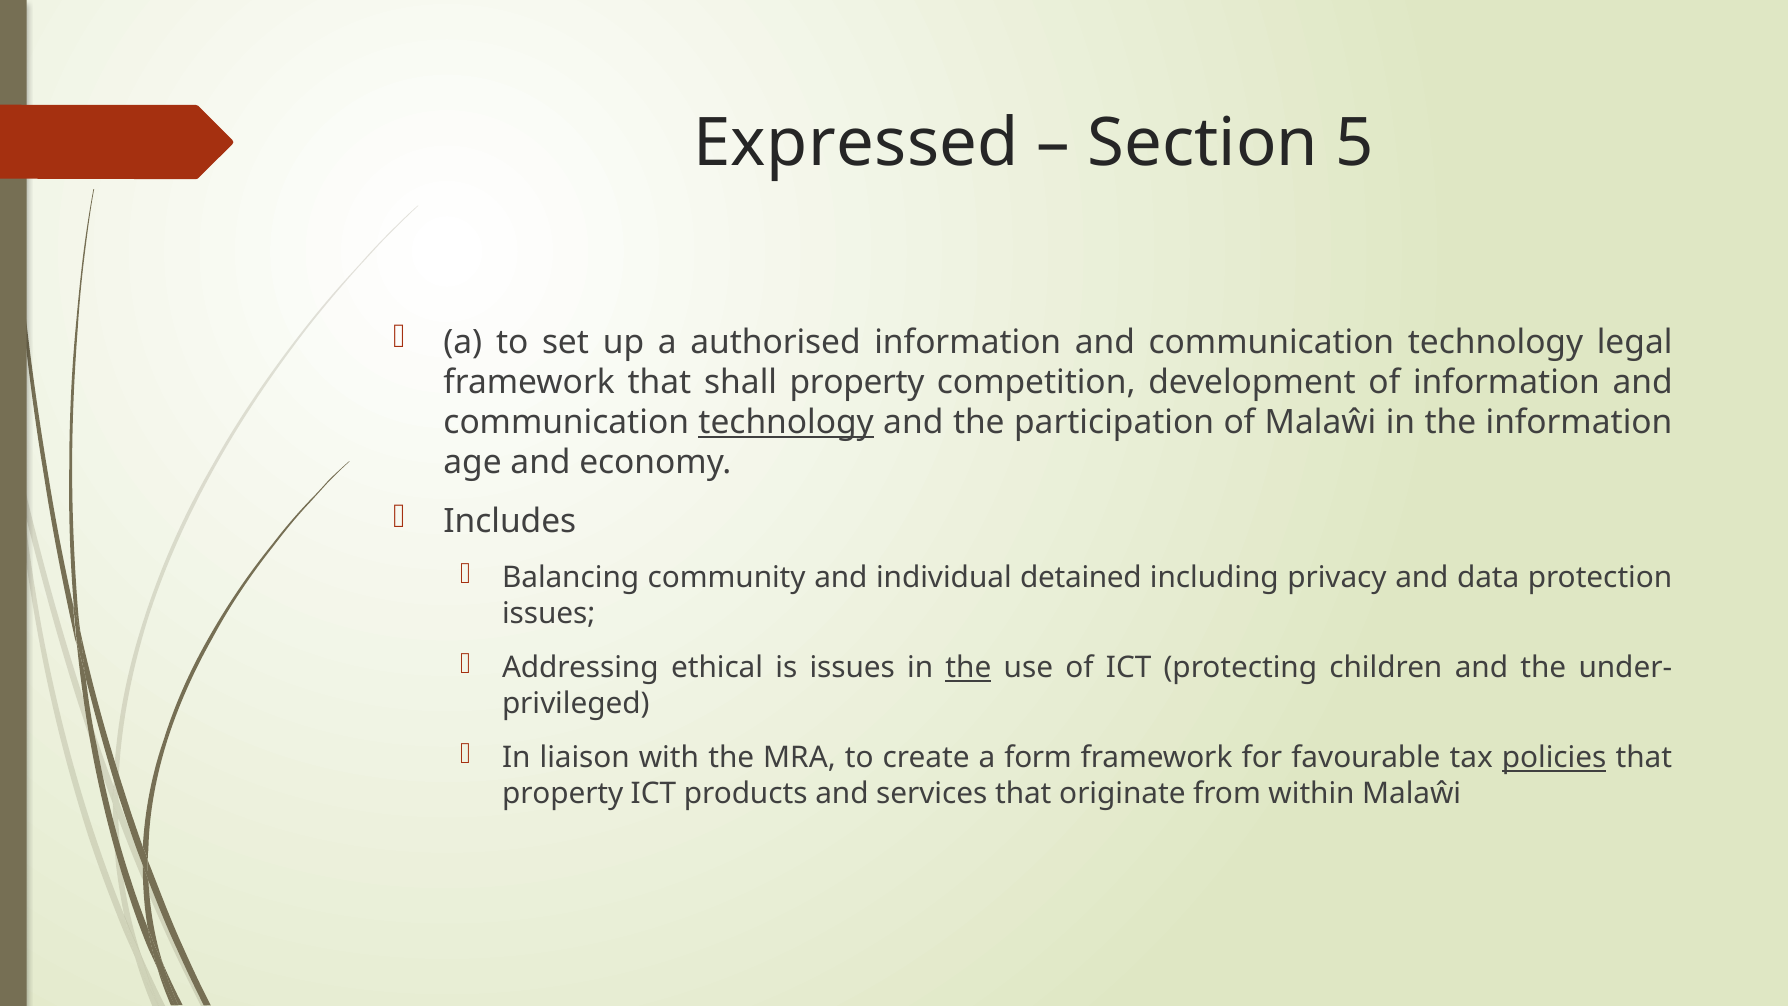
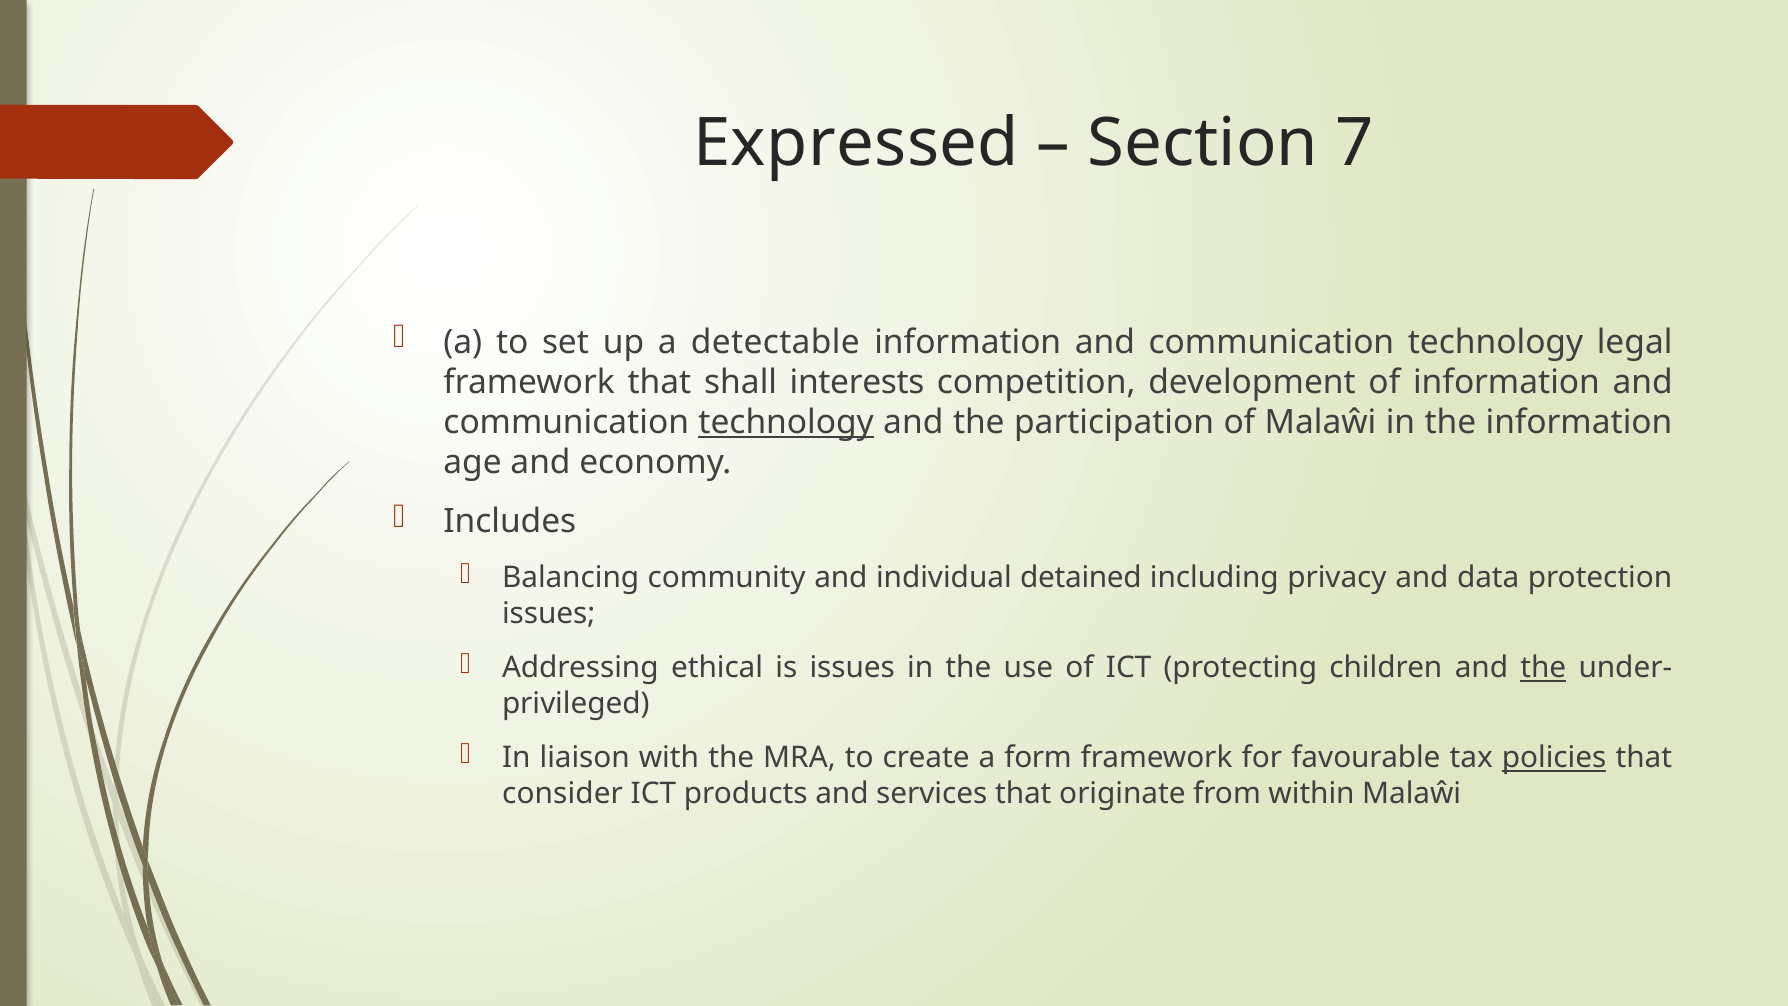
5: 5 -> 7
authorised: authorised -> detectable
shall property: property -> interests
the at (968, 668) underline: present -> none
the at (1543, 668) underline: none -> present
property at (563, 794): property -> consider
